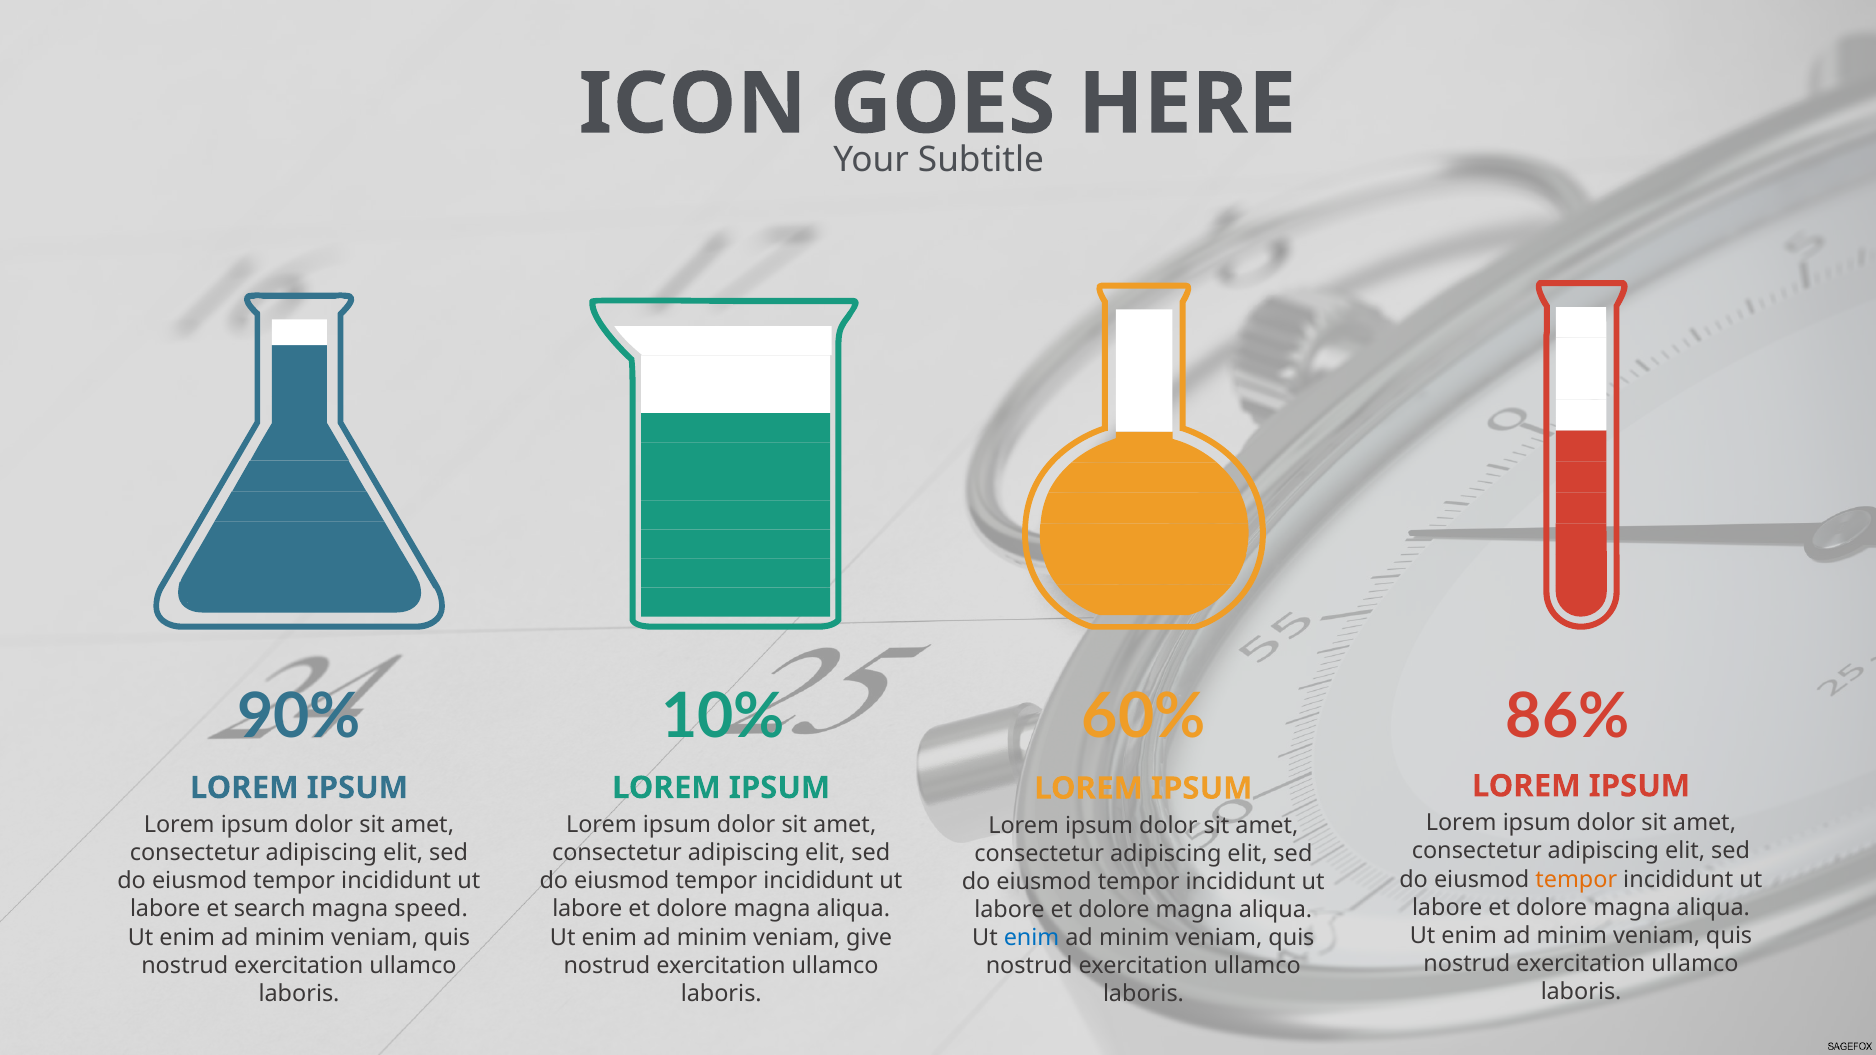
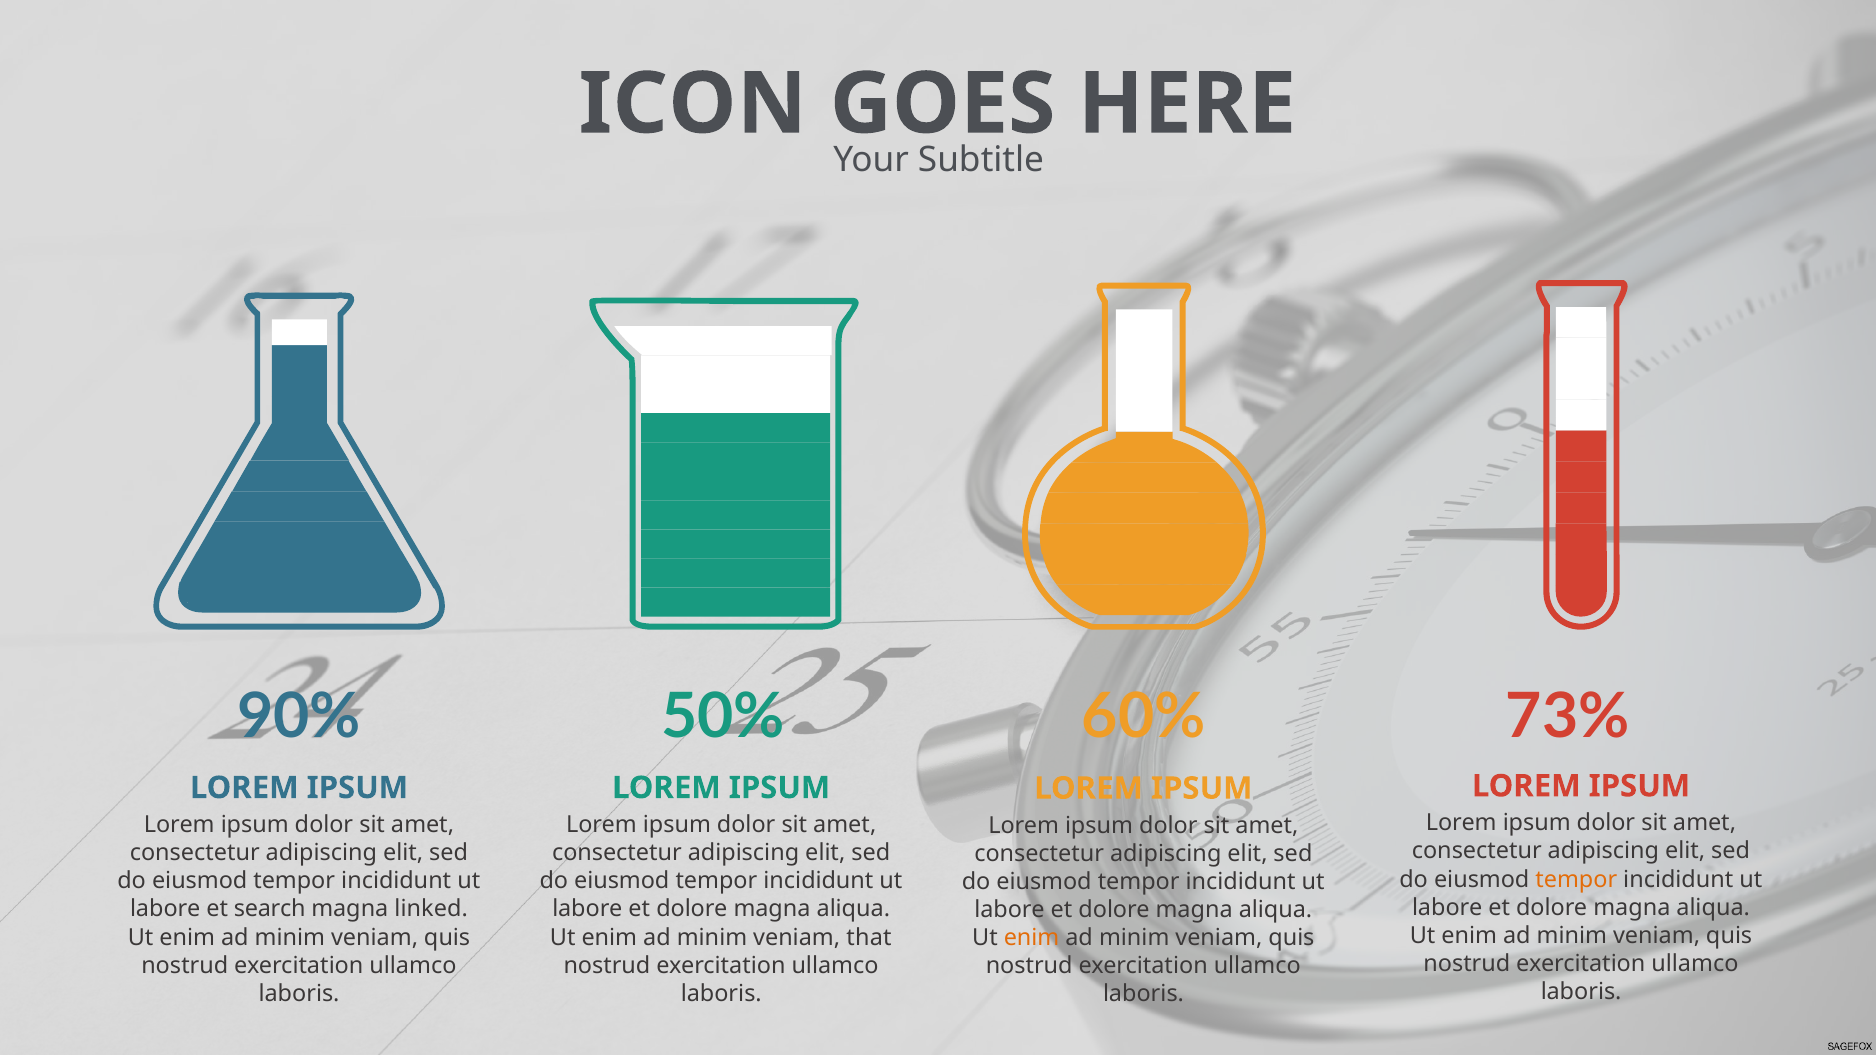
10%: 10% -> 50%
86%: 86% -> 73%
speed: speed -> linked
give: give -> that
enim at (1032, 938) colour: blue -> orange
